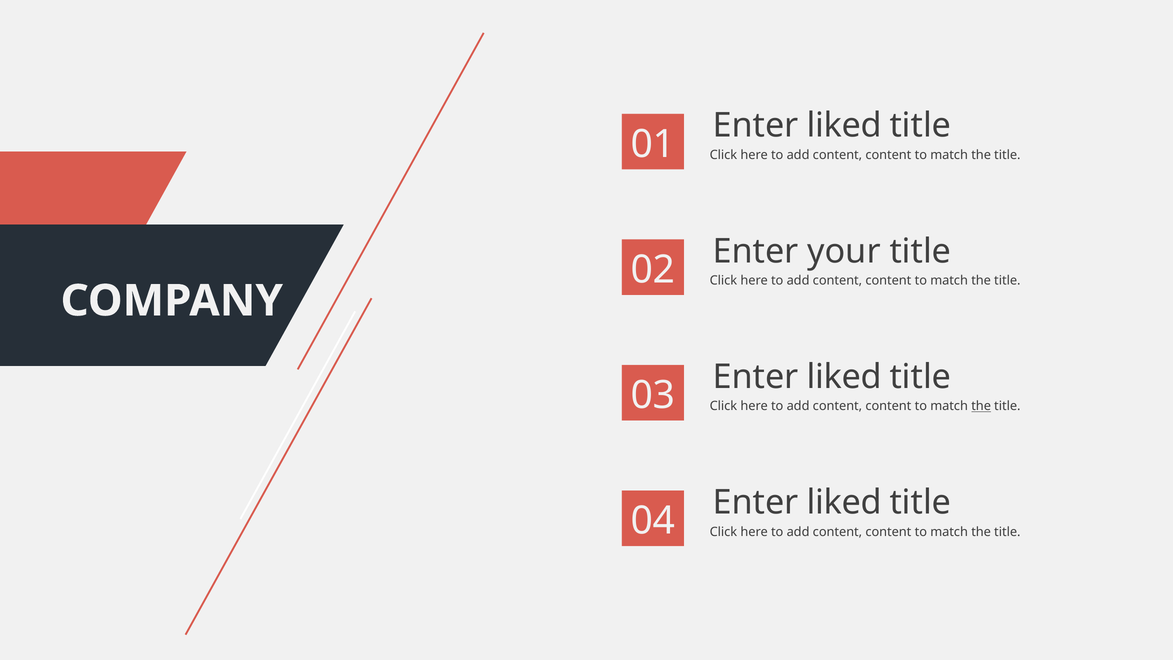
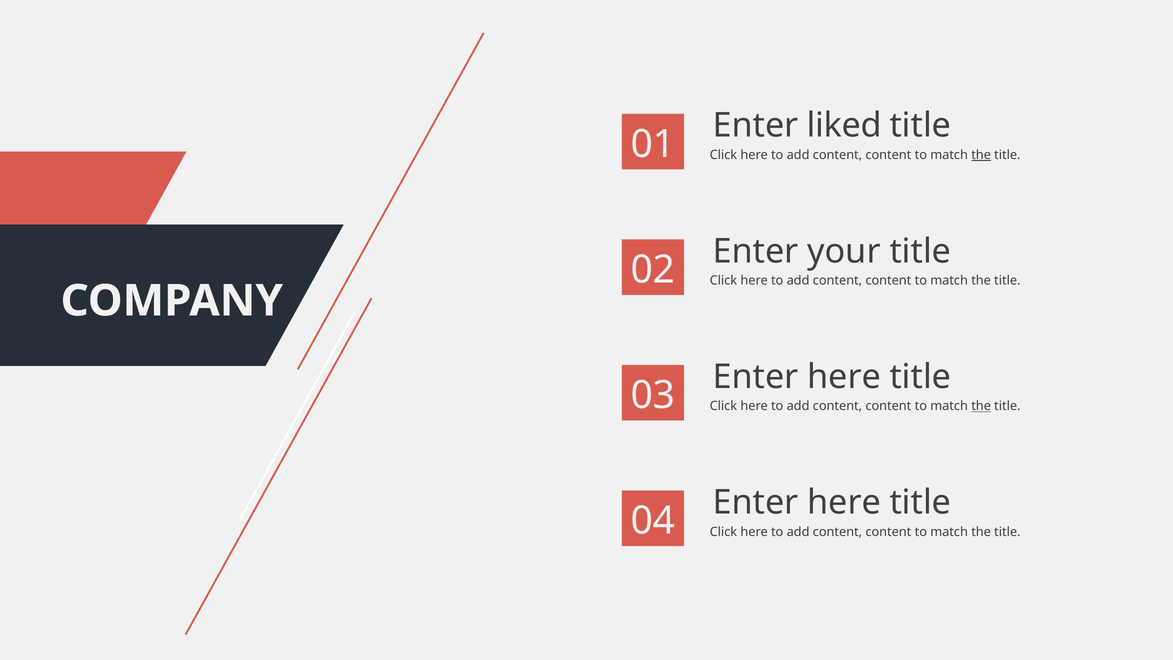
the at (981, 155) underline: none -> present
liked at (844, 377): liked -> here
liked at (844, 502): liked -> here
